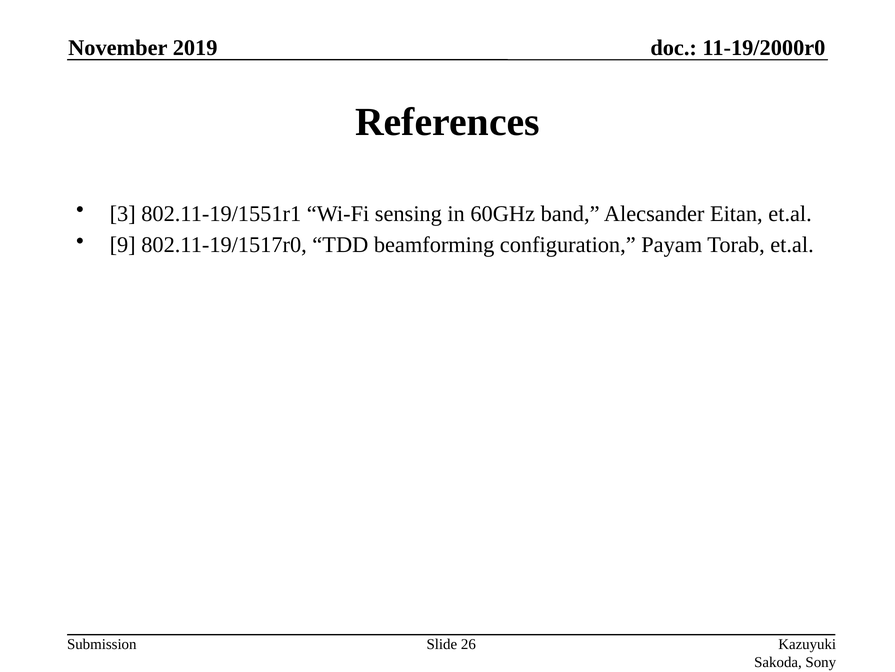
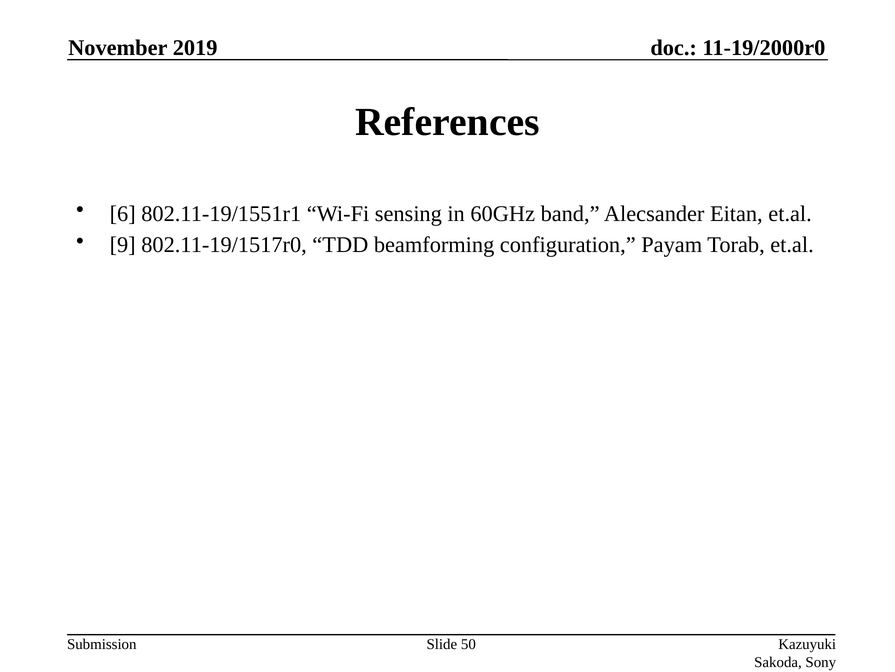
3: 3 -> 6
26: 26 -> 50
